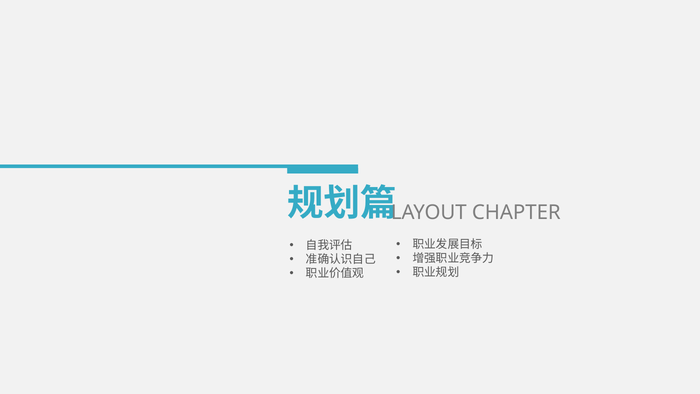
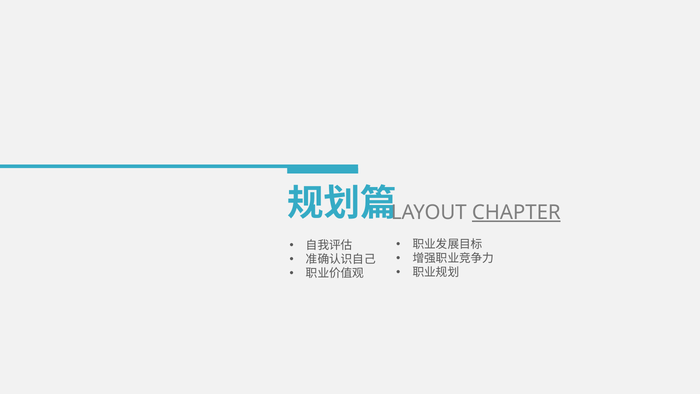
CHAPTER underline: none -> present
